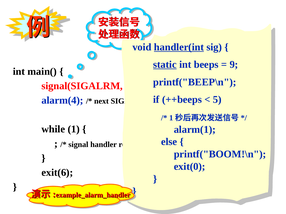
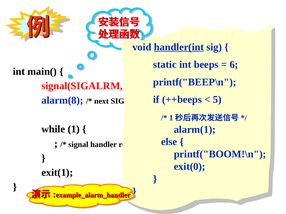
static underline: present -> none
9: 9 -> 6
alarm(4: alarm(4 -> alarm(8
exit(6: exit(6 -> exit(1
